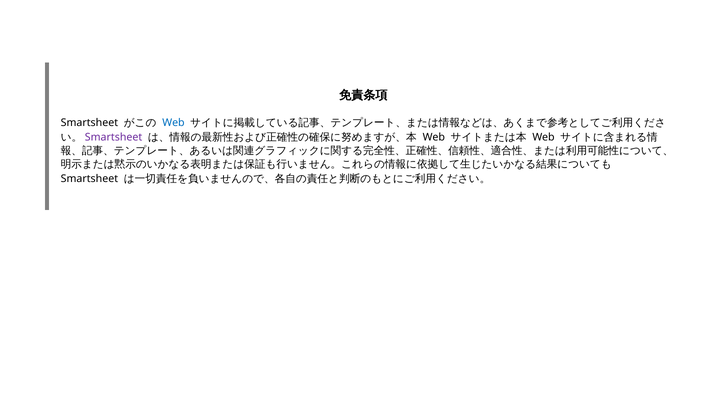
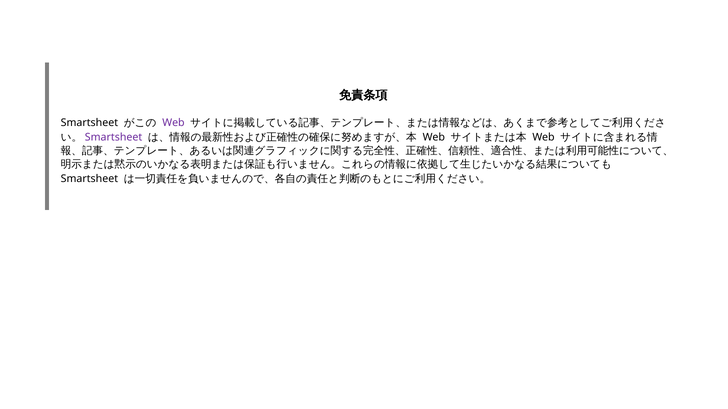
Web at (173, 123) colour: blue -> purple
